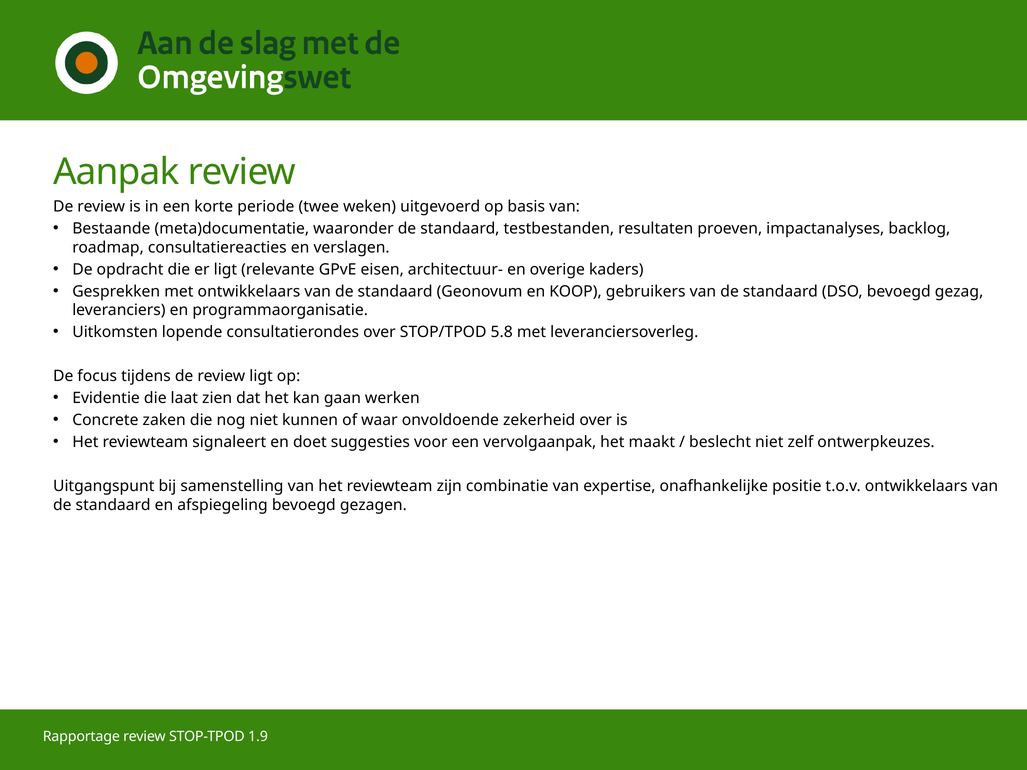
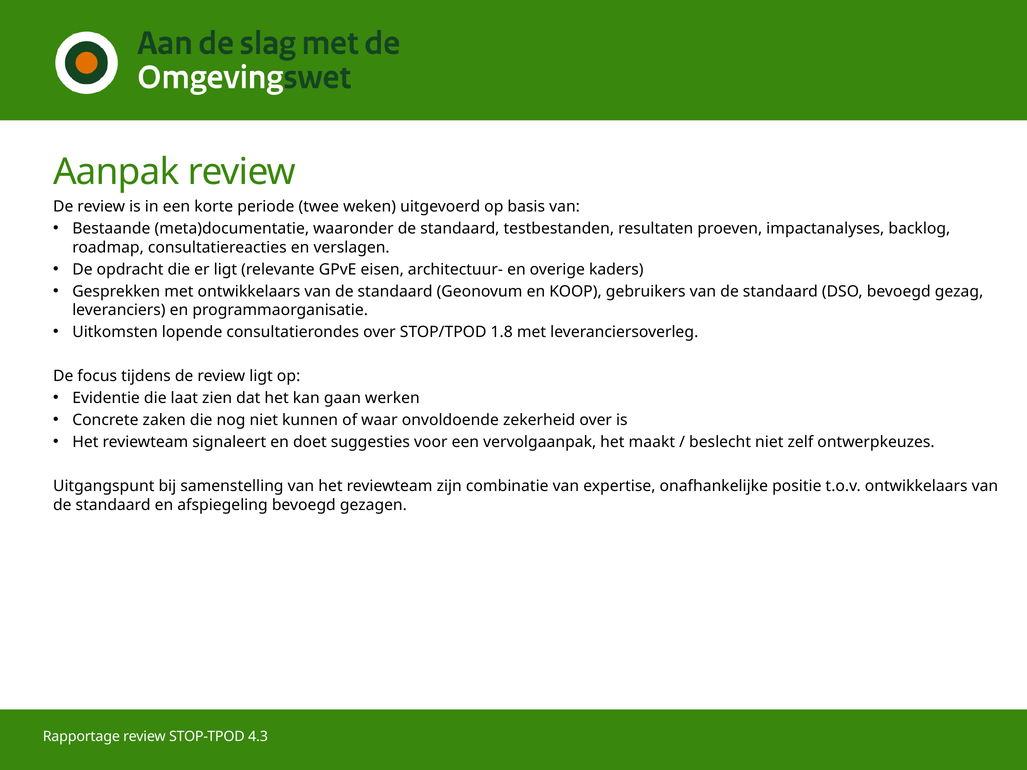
5.8: 5.8 -> 1.8
1.9: 1.9 -> 4.3
